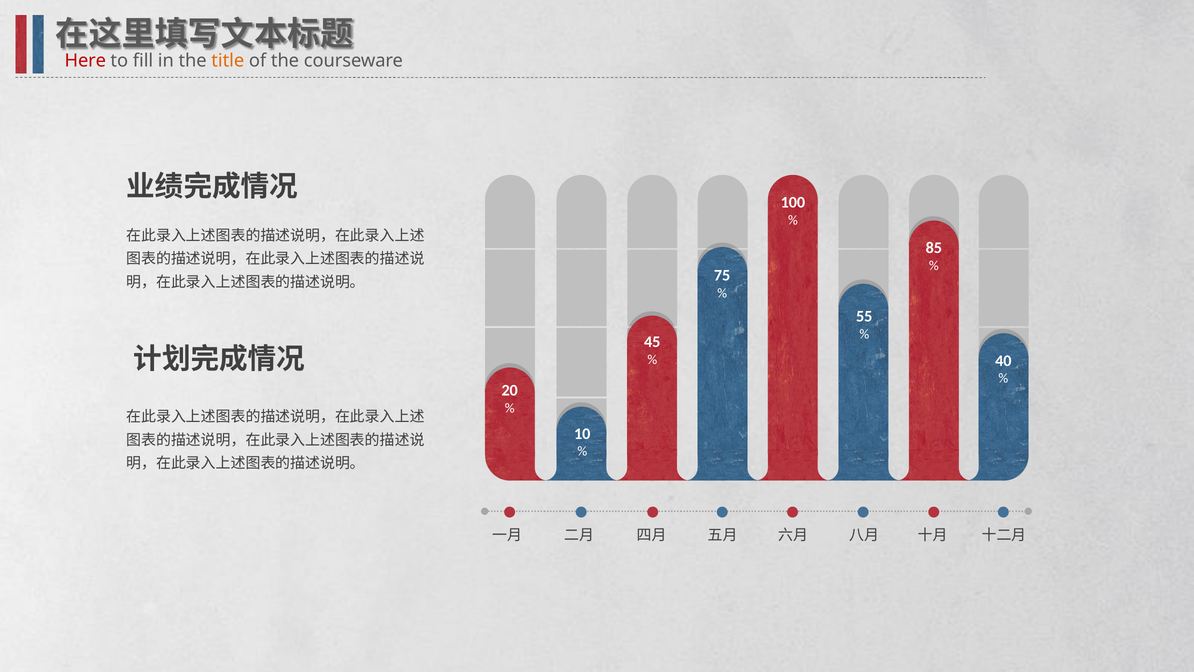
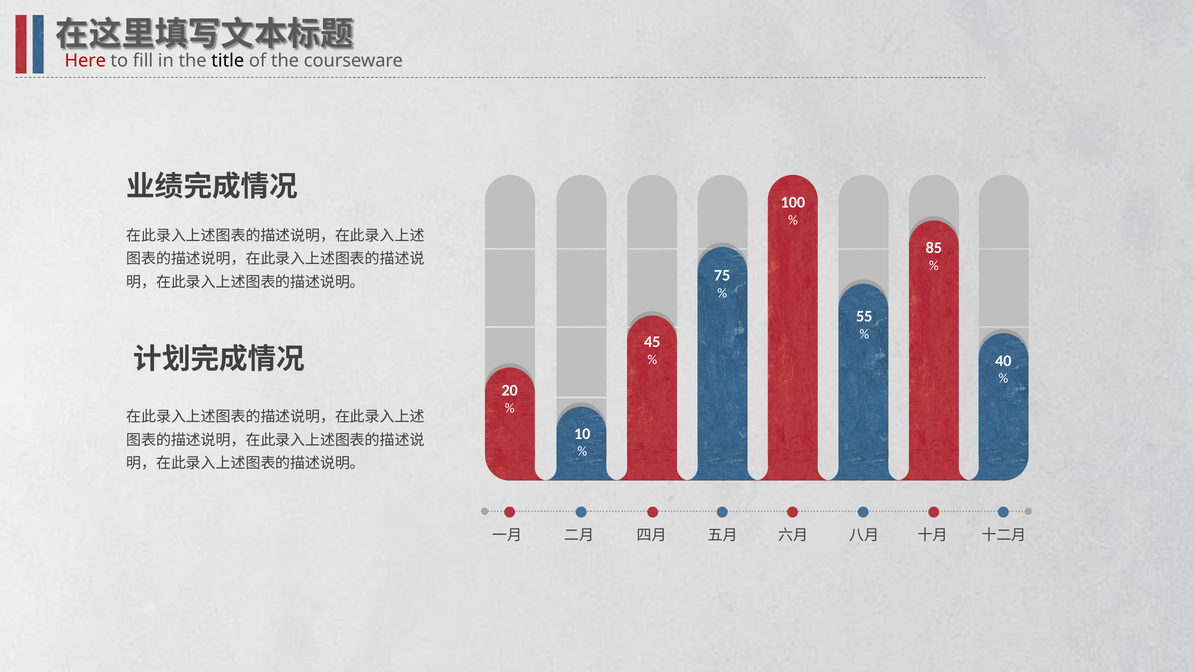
title colour: orange -> black
